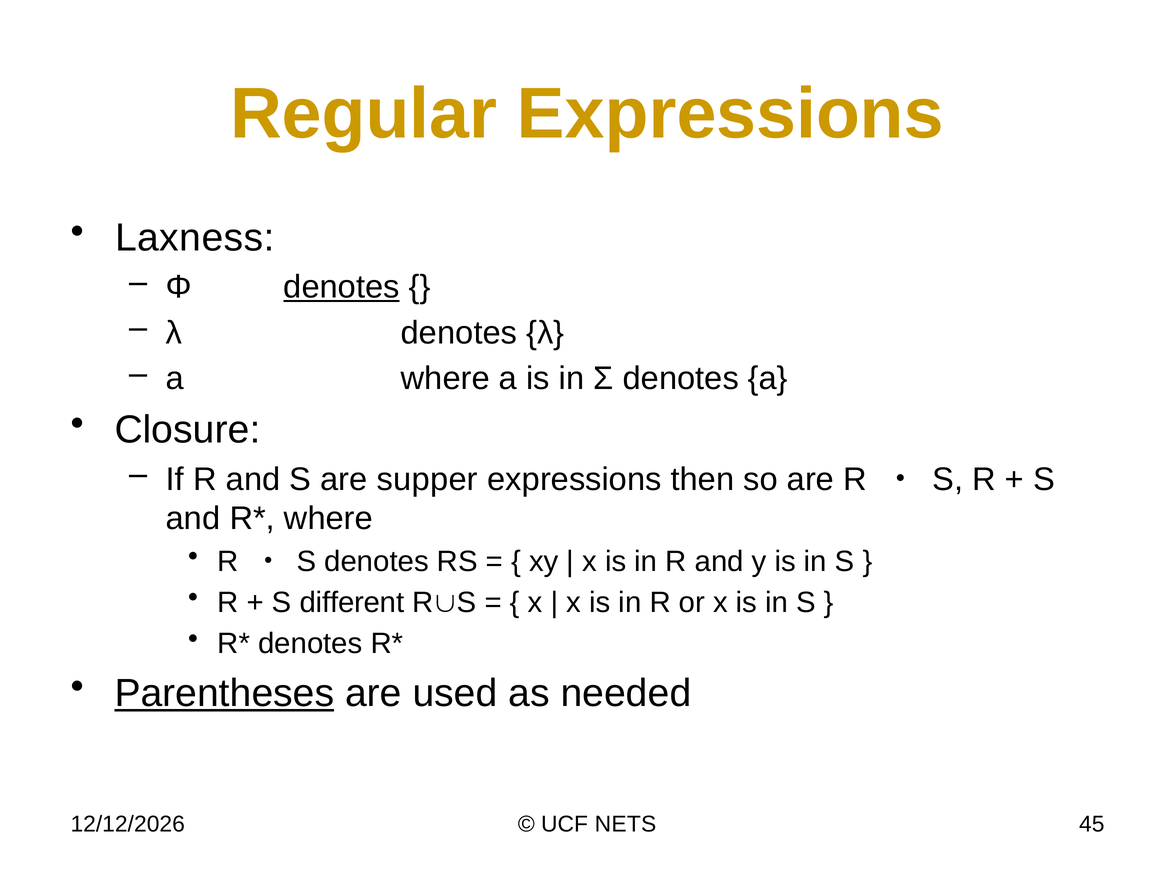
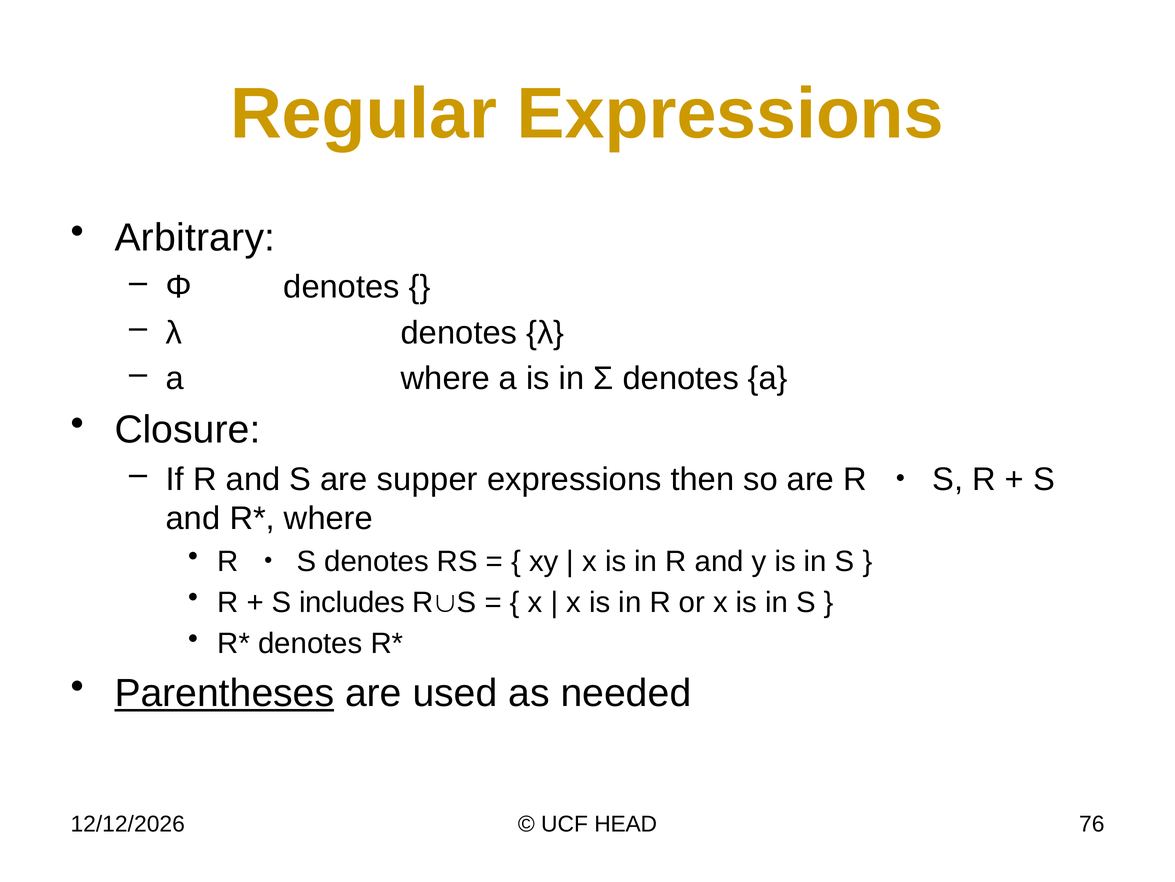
Laxness: Laxness -> Arbitrary
denotes at (342, 287) underline: present -> none
different: different -> includes
NETS: NETS -> HEAD
45: 45 -> 76
